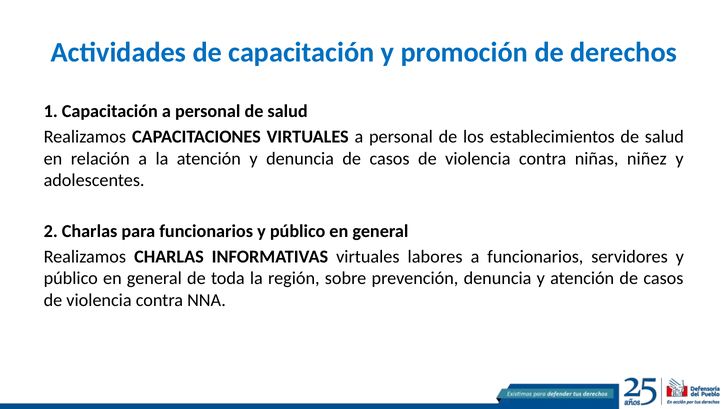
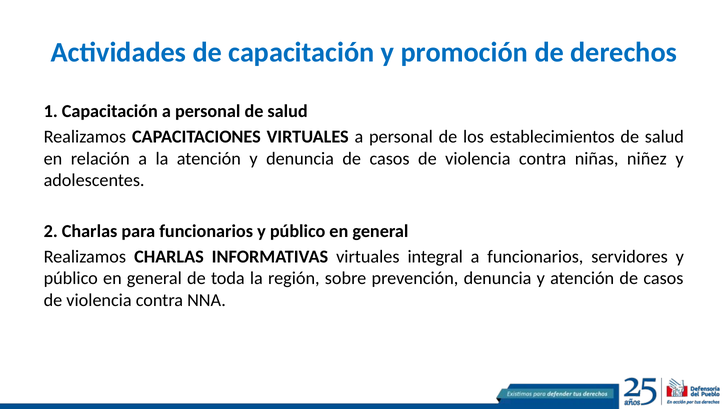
labores: labores -> integral
